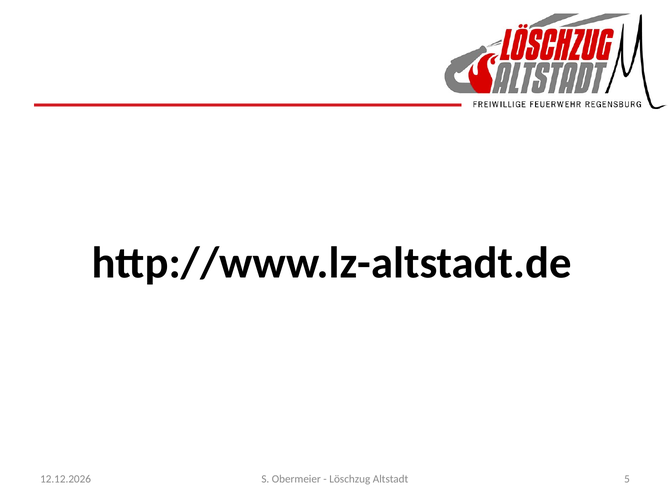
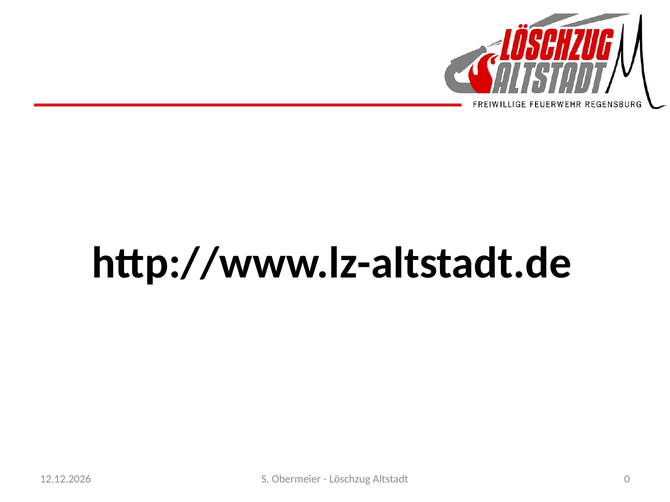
5: 5 -> 0
